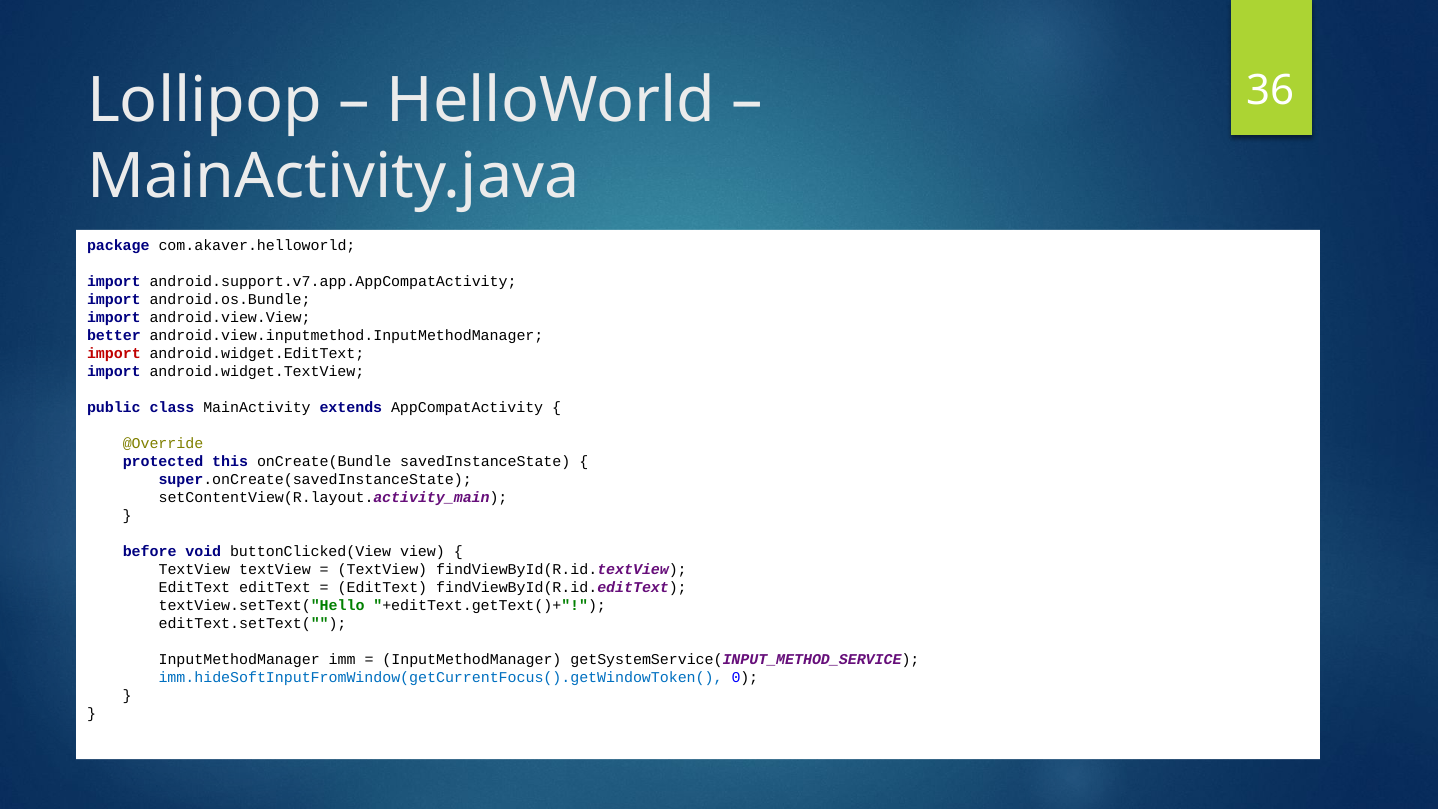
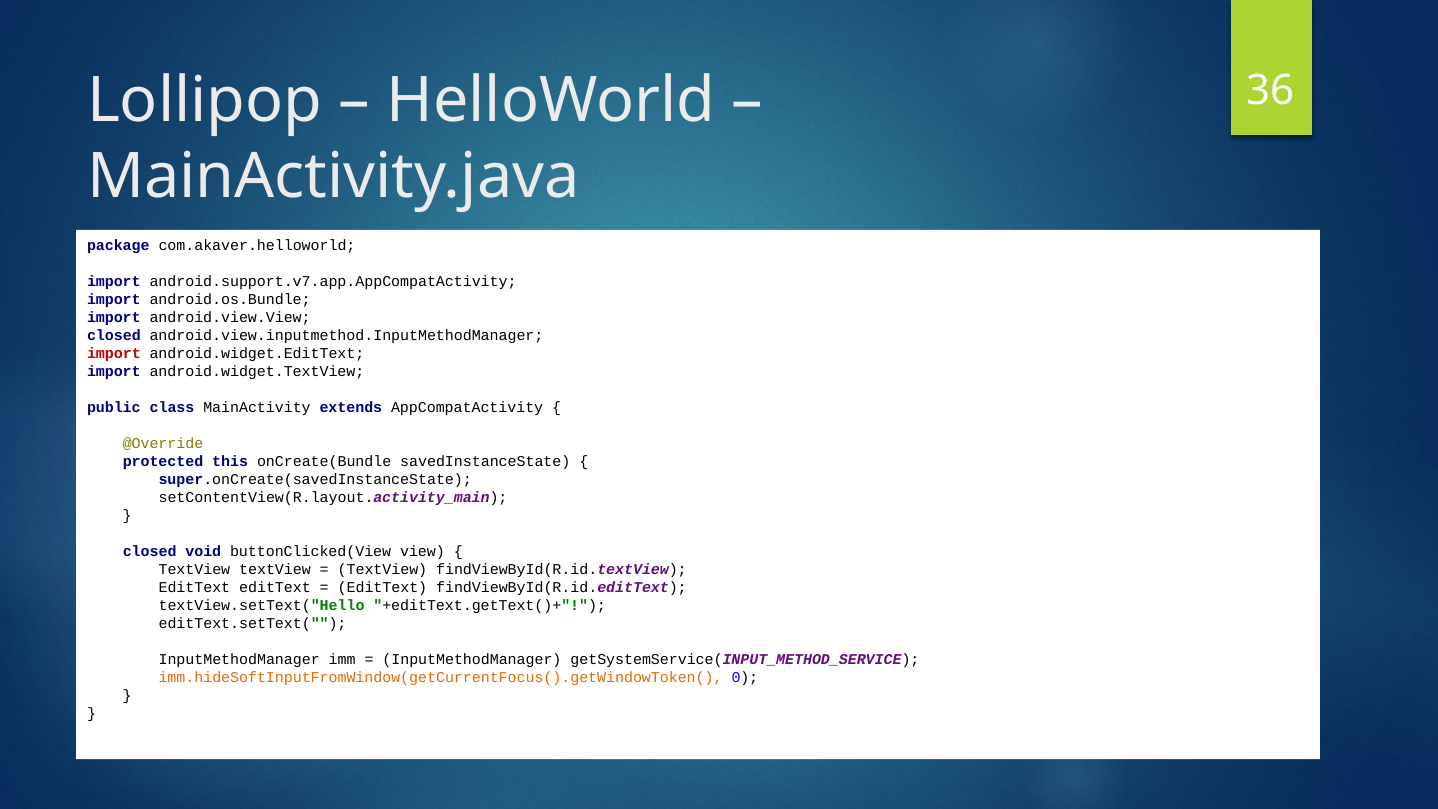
better at (114, 335): better -> closed
before at (150, 551): before -> closed
imm.hideSoftInputFromWindow(getCurrentFocus().getWindowToken( colour: blue -> orange
